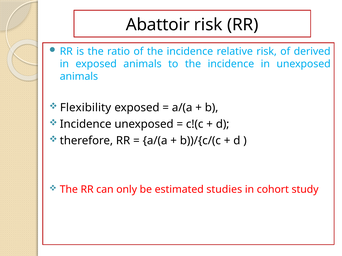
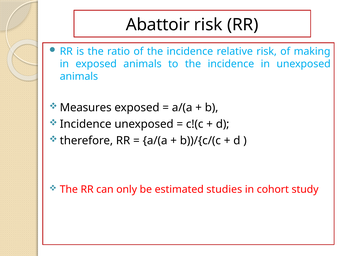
derived: derived -> making
Flexibility: Flexibility -> Measures
